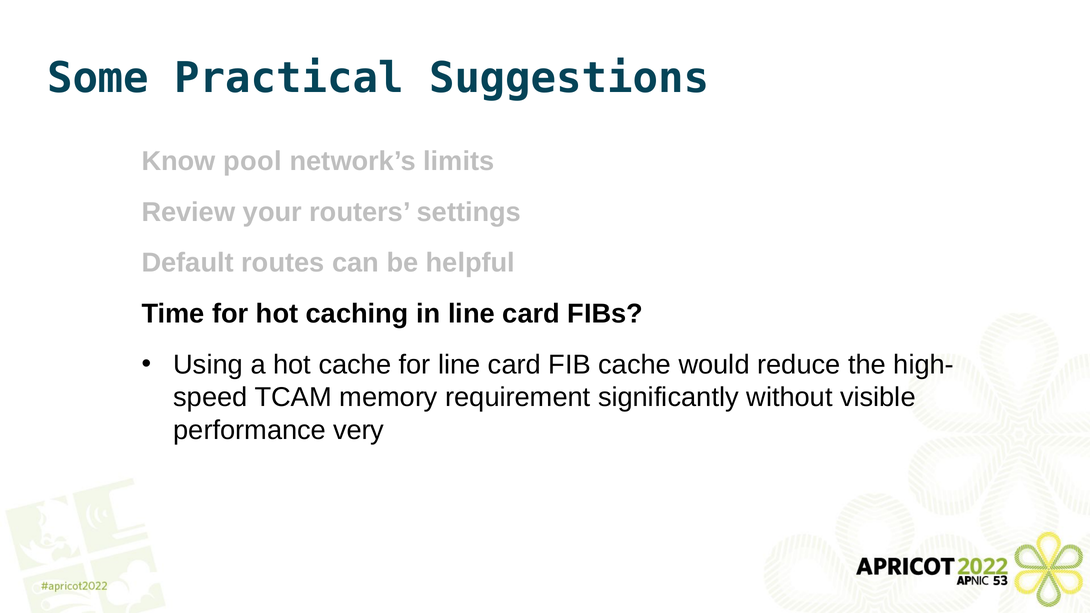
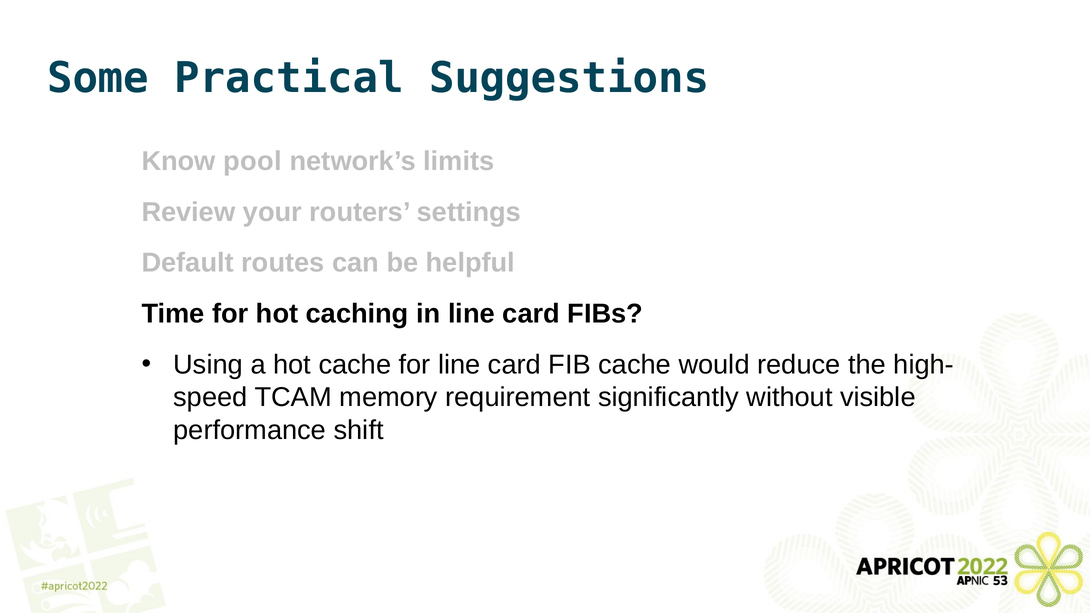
very: very -> shift
